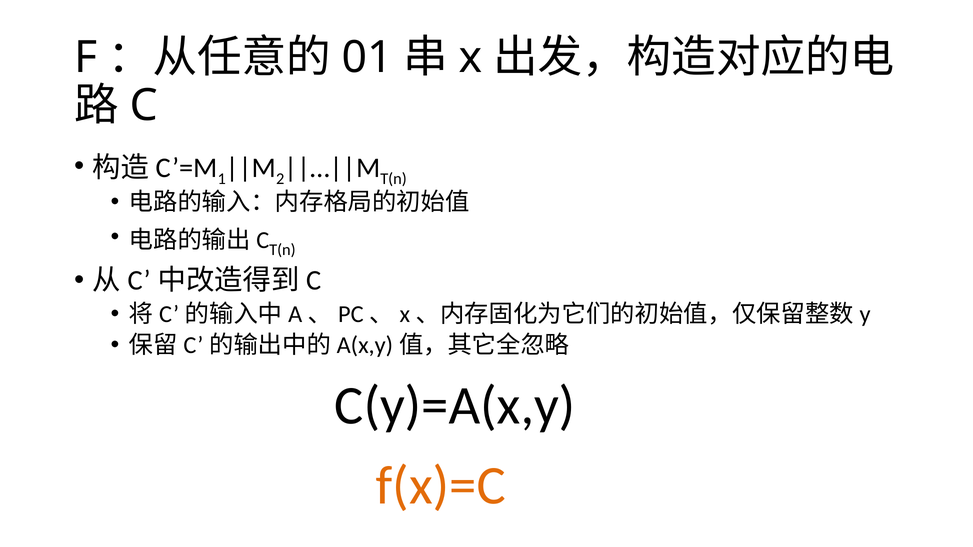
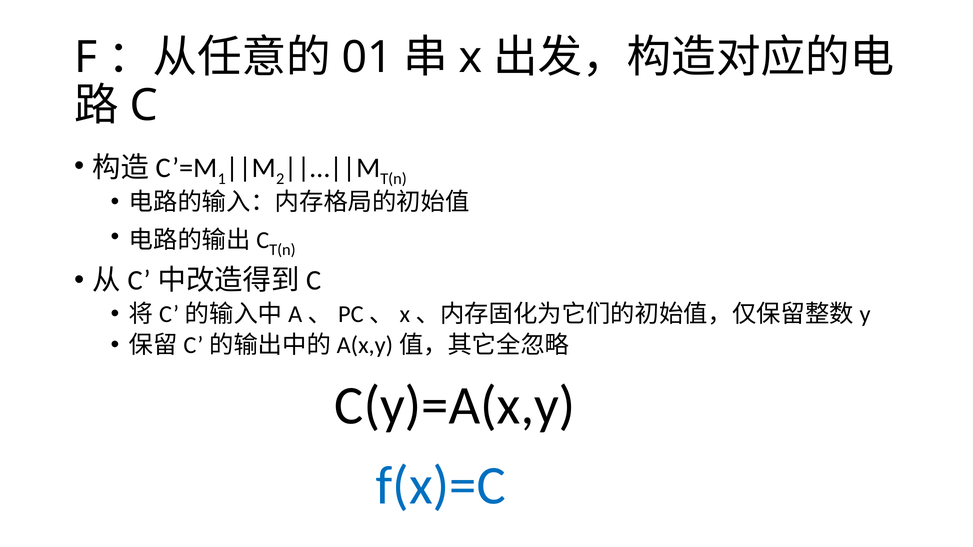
f(x)=C colour: orange -> blue
